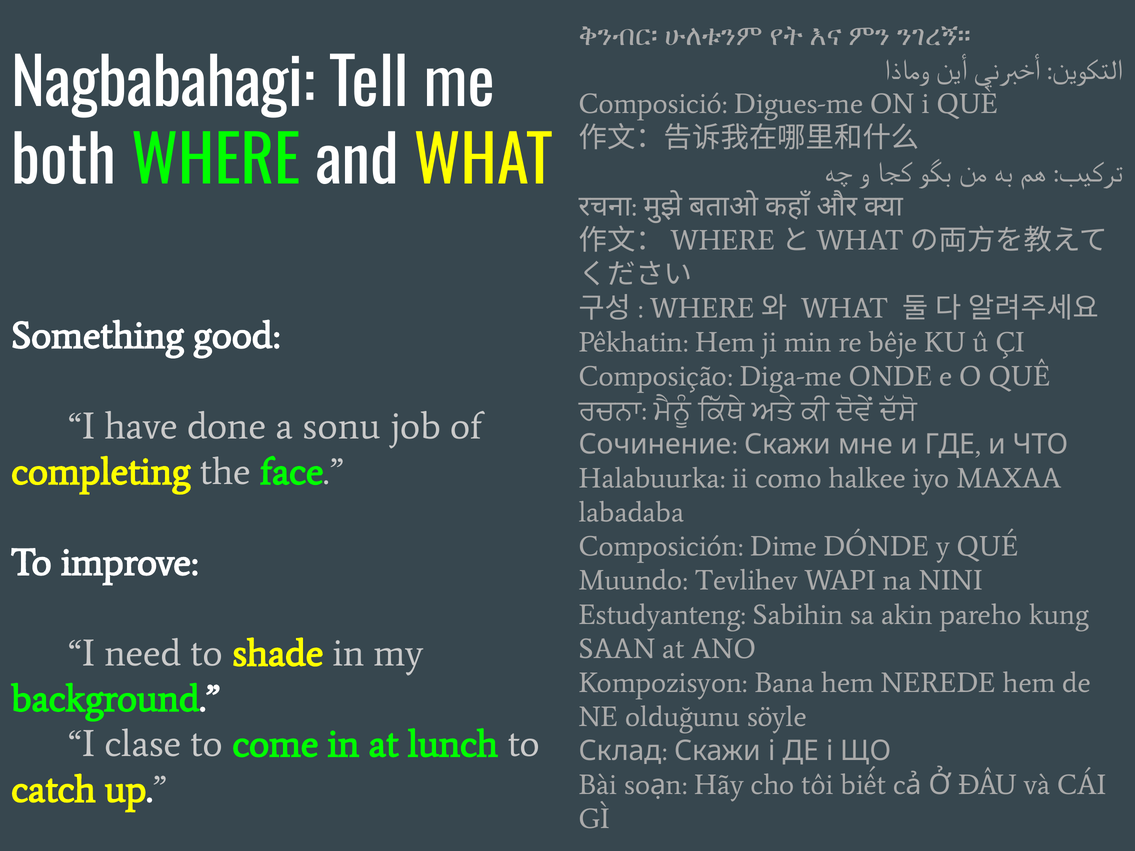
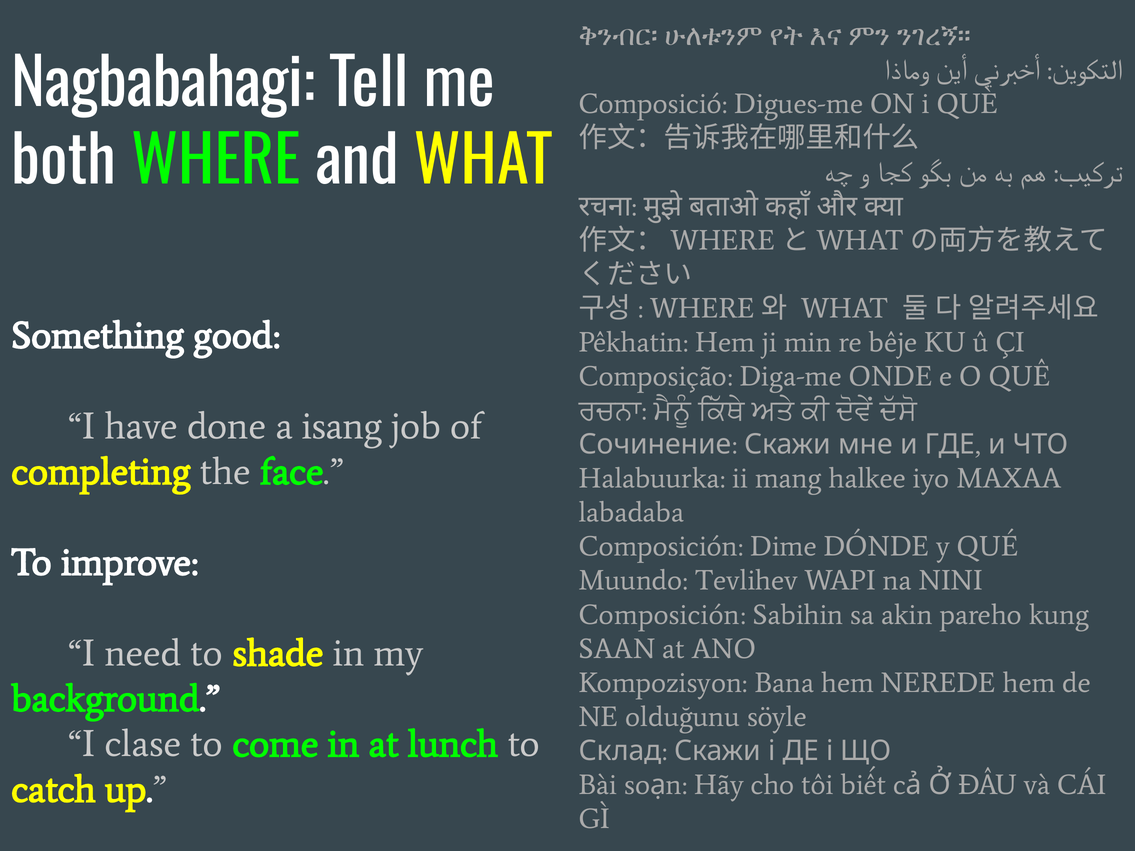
sonu: sonu -> isang
como: como -> mang
Estudyanteng at (662, 615): Estudyanteng -> Composición
